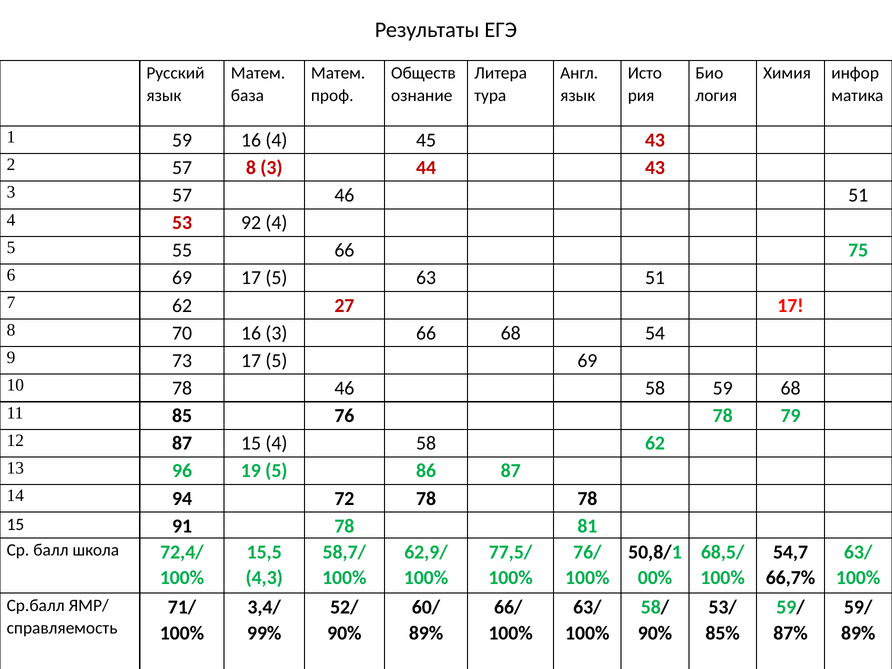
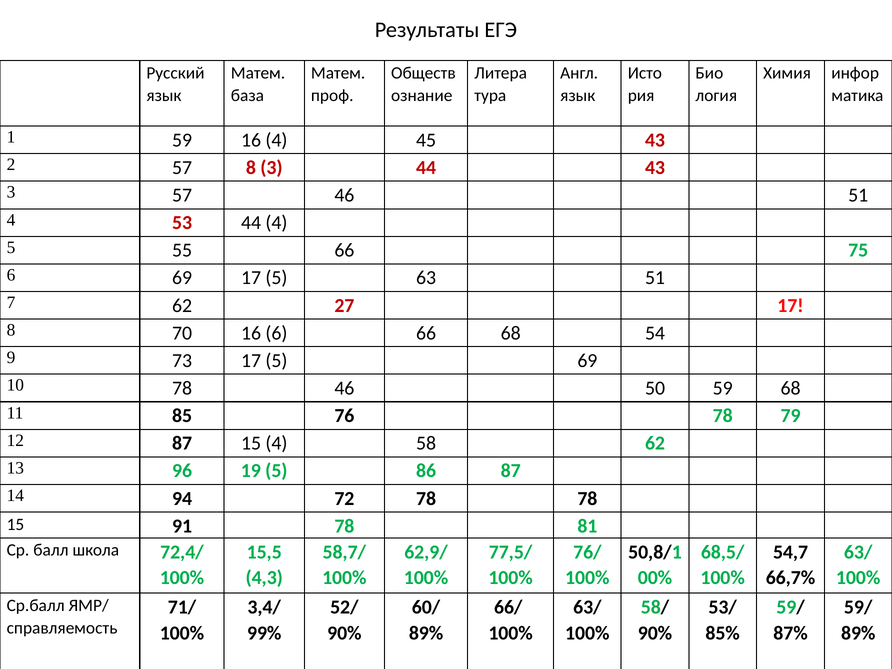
53 92: 92 -> 44
16 3: 3 -> 6
46 58: 58 -> 50
